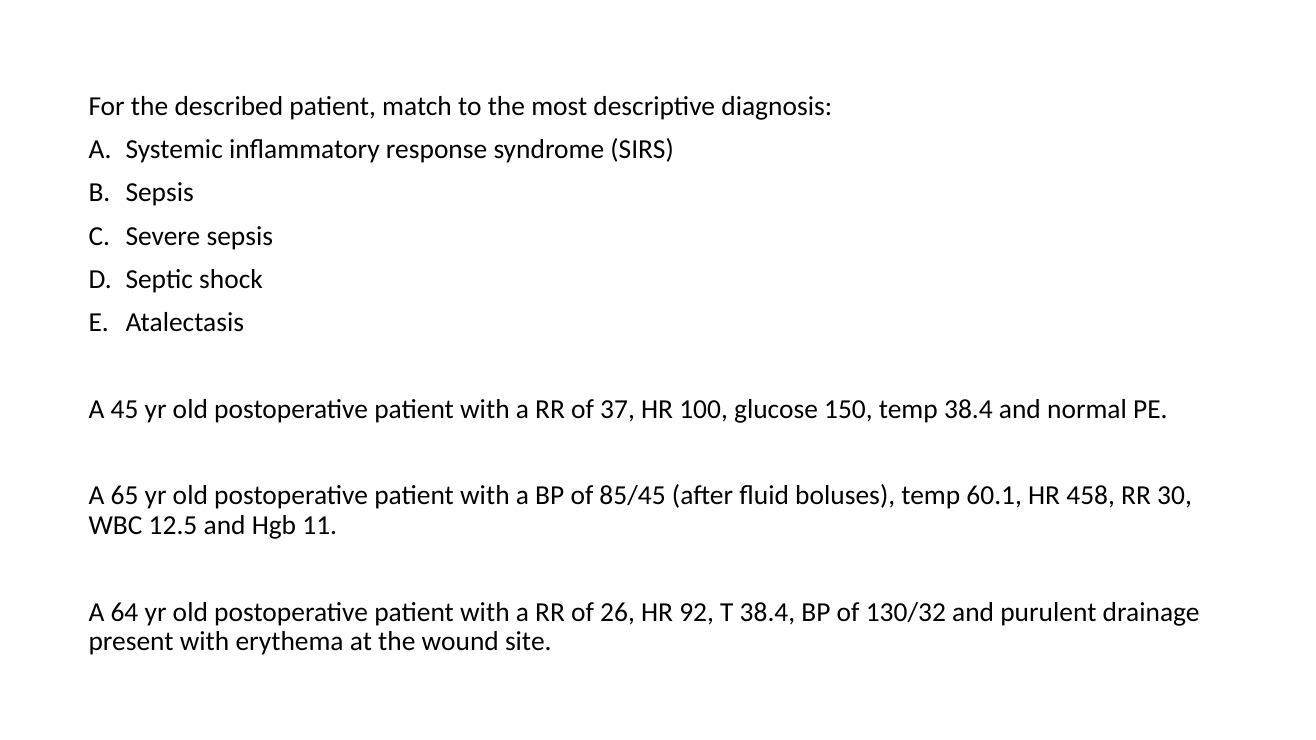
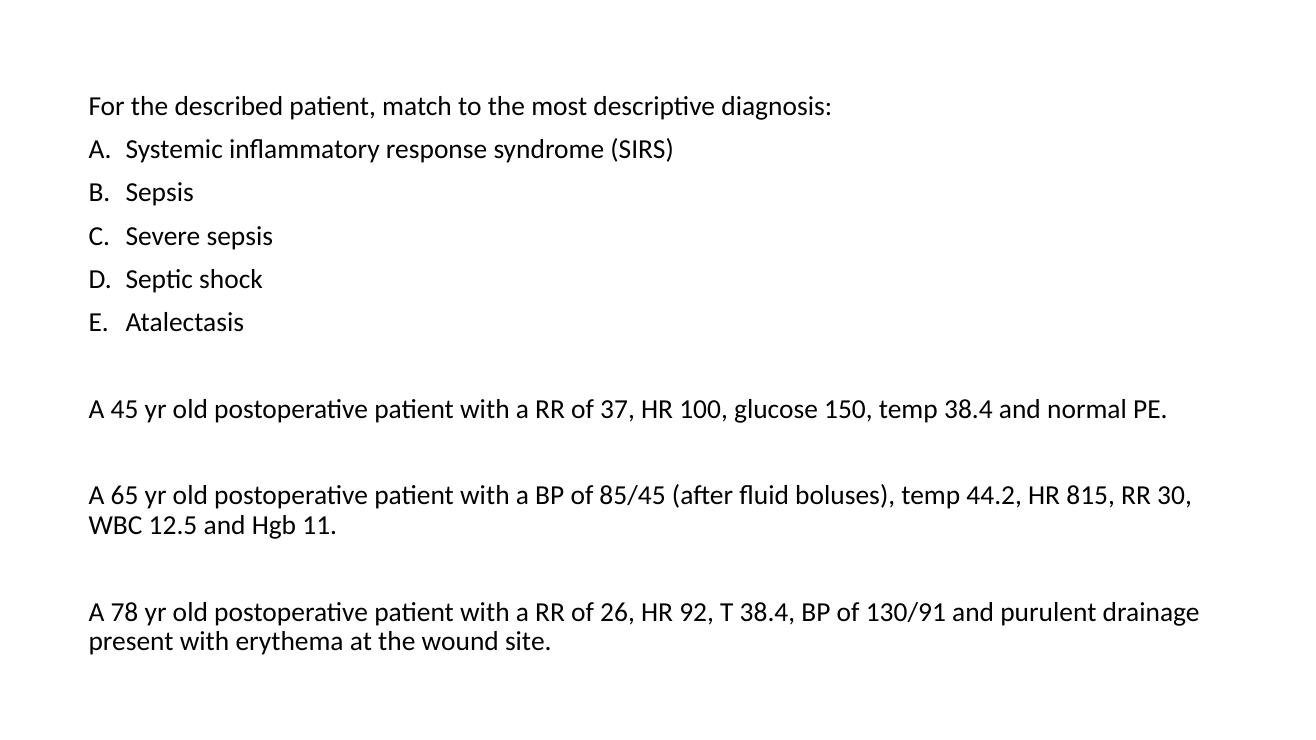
60.1: 60.1 -> 44.2
458: 458 -> 815
64: 64 -> 78
130/32: 130/32 -> 130/91
